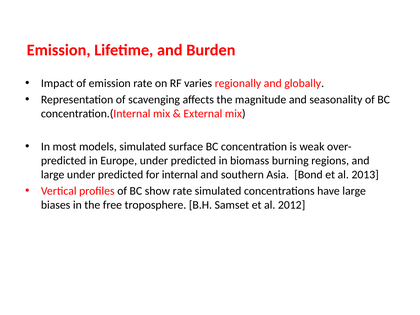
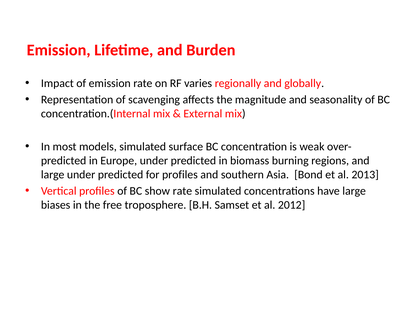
for internal: internal -> profiles
